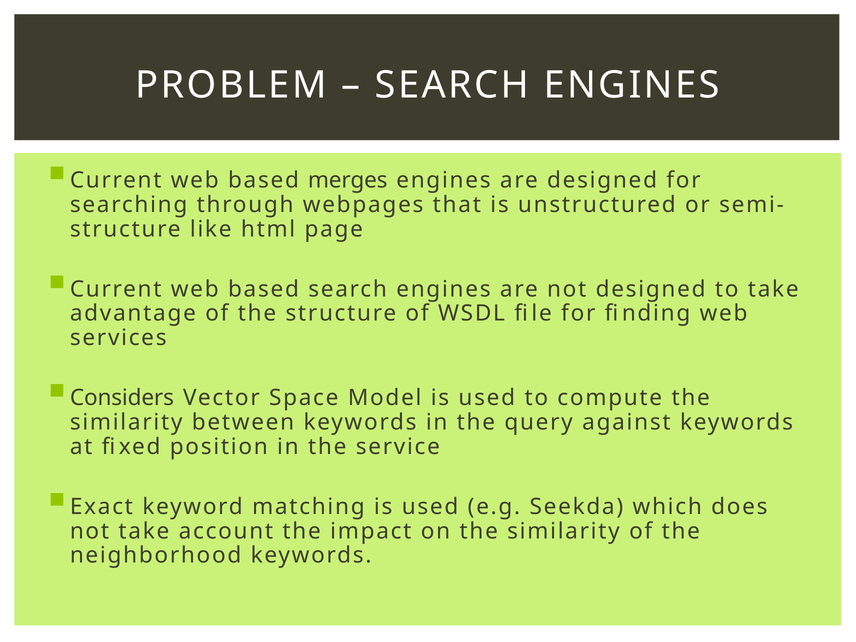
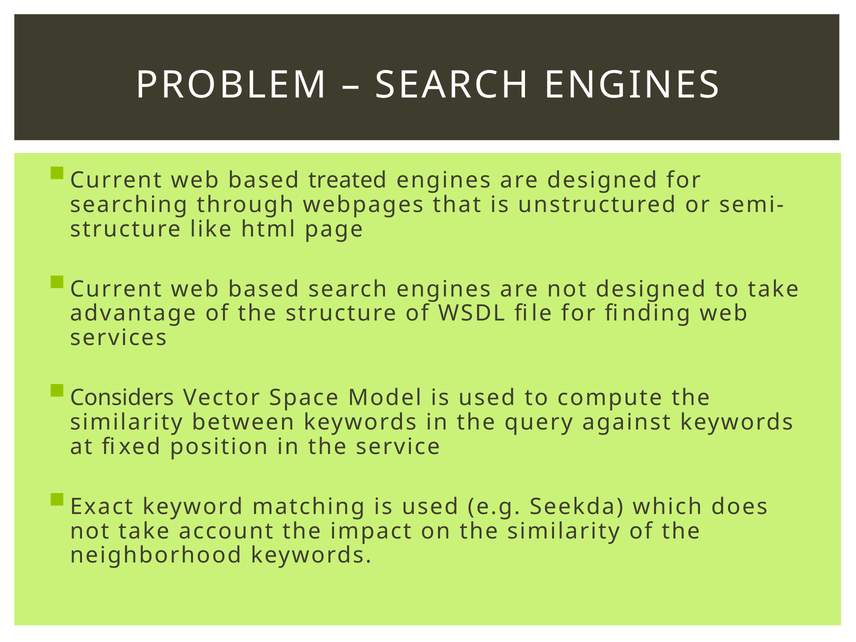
merges: merges -> treated
